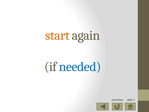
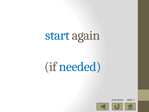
start colour: orange -> blue
